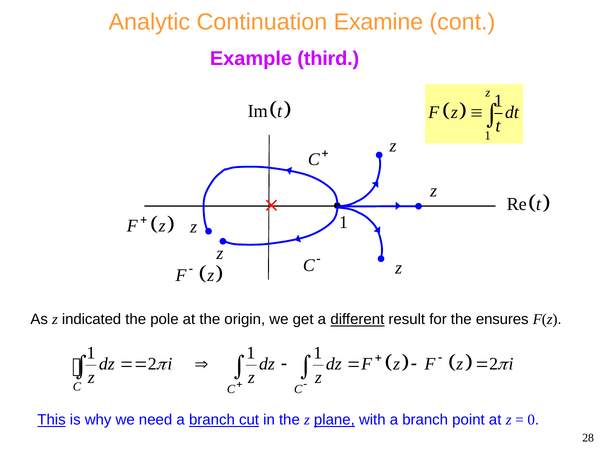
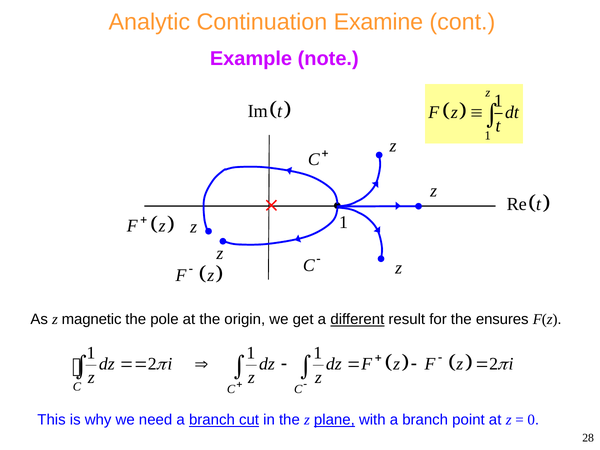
third: third -> note
indicated: indicated -> magnetic
This underline: present -> none
